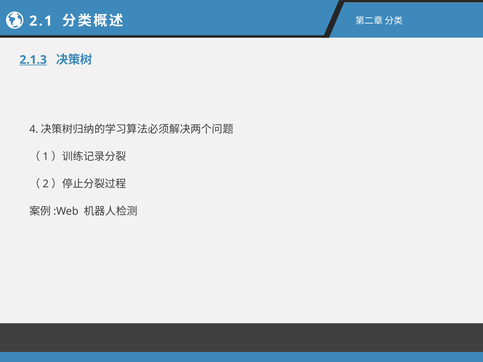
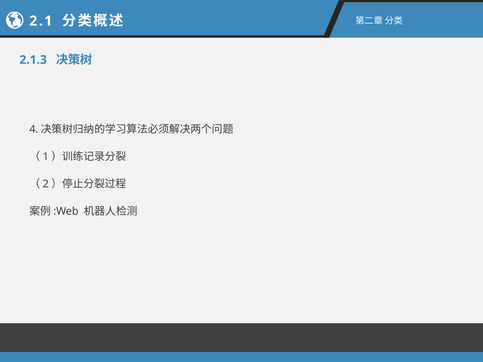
2.1.3 underline: present -> none
